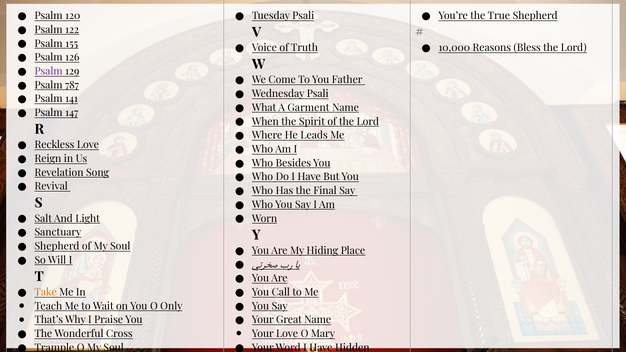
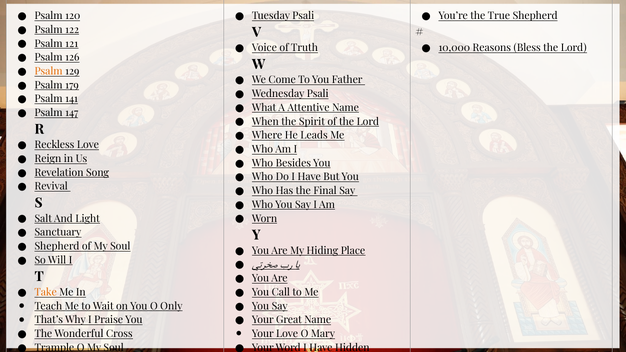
155: 155 -> 121
Psalm at (49, 71) colour: purple -> orange
787: 787 -> 179
Garment: Garment -> Attentive
